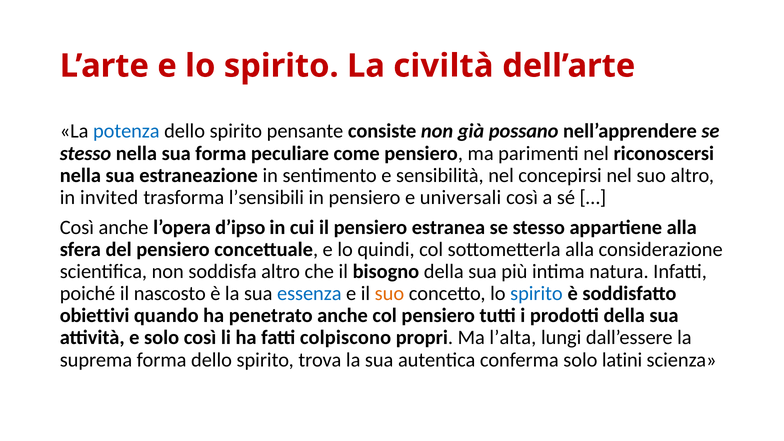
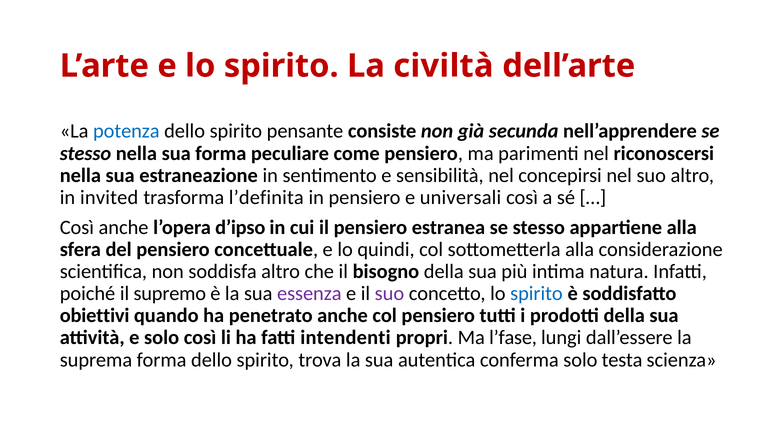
possano: possano -> secunda
l’sensibili: l’sensibili -> l’definita
nascosto: nascosto -> supremo
essenza colour: blue -> purple
suo at (389, 294) colour: orange -> purple
colpiscono: colpiscono -> intendenti
l’alta: l’alta -> l’fase
latini: latini -> testa
